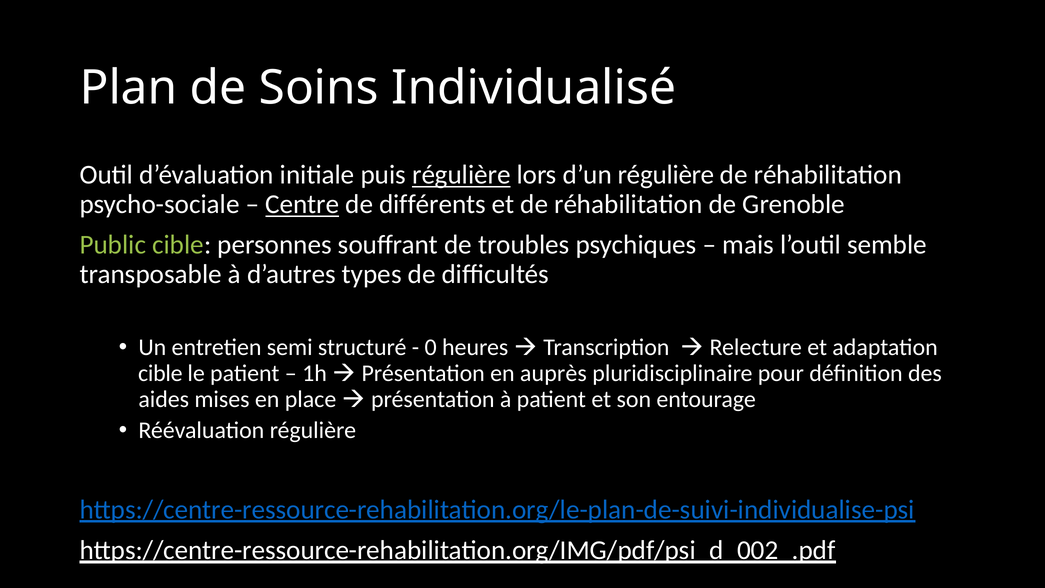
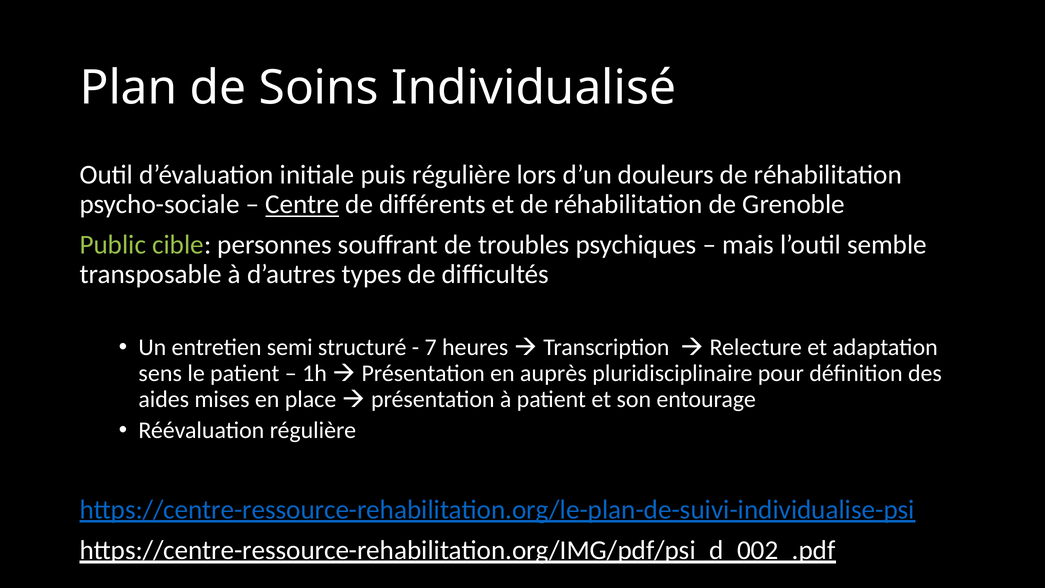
régulière at (461, 175) underline: present -> none
d’un régulière: régulière -> douleurs
0: 0 -> 7
cible at (160, 373): cible -> sens
